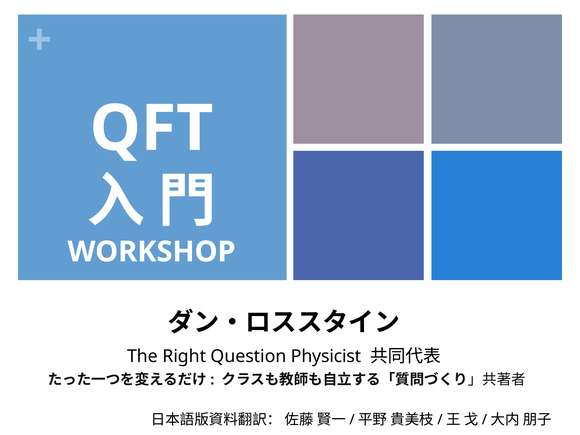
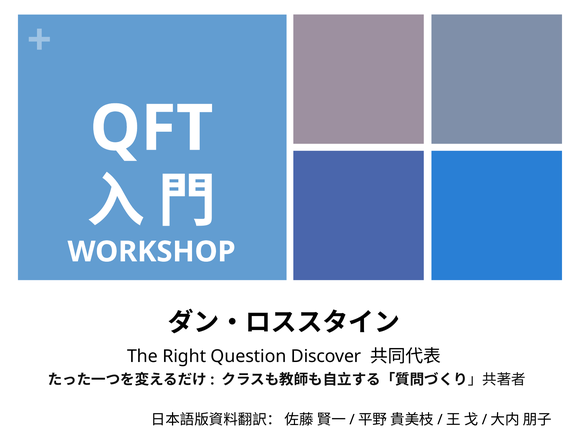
Physicist: Physicist -> Discover
